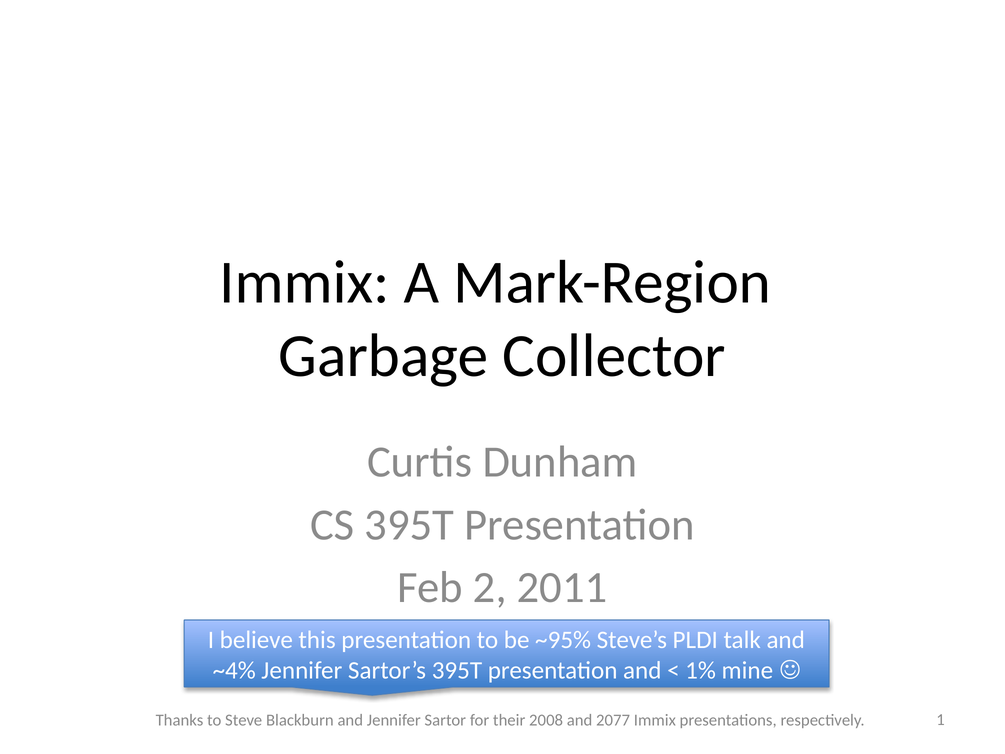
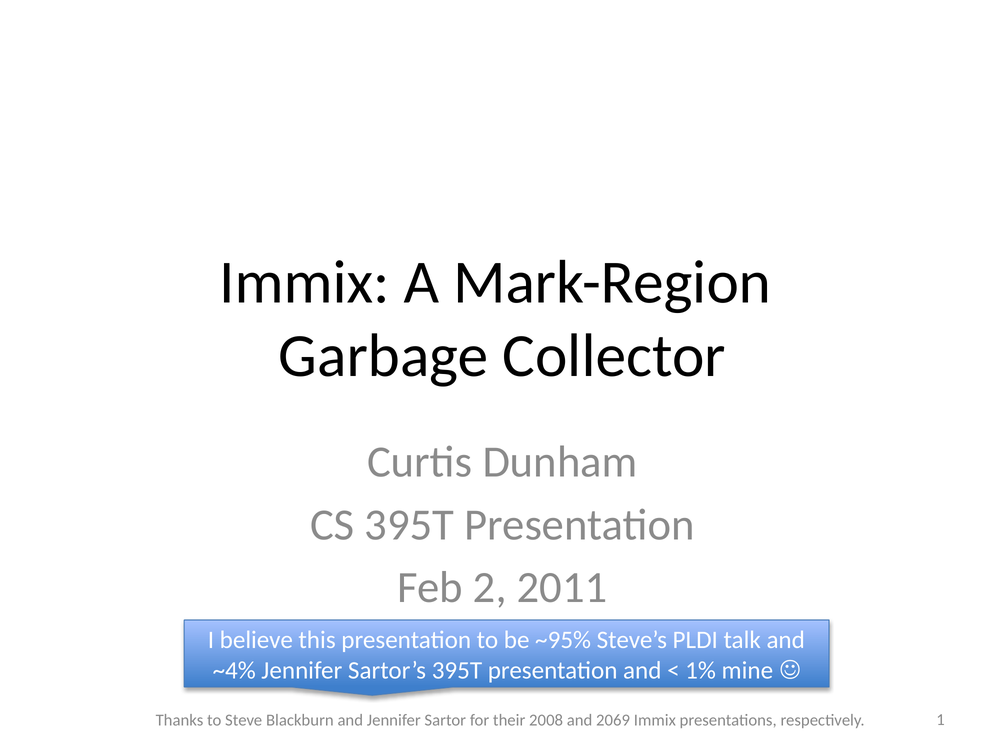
2077: 2077 -> 2069
